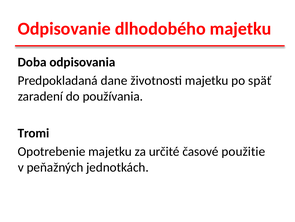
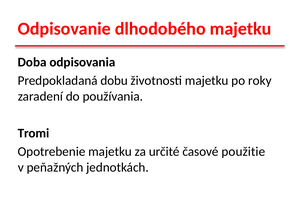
dane: dane -> dobu
späť: späť -> roky
